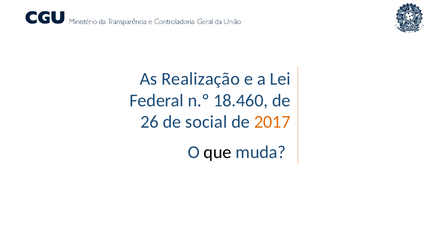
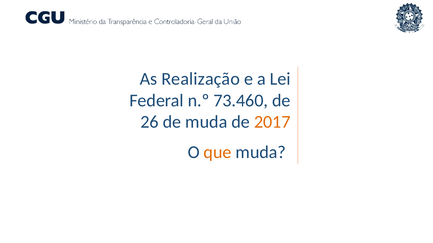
18.460: 18.460 -> 73.460
de social: social -> muda
que colour: black -> orange
